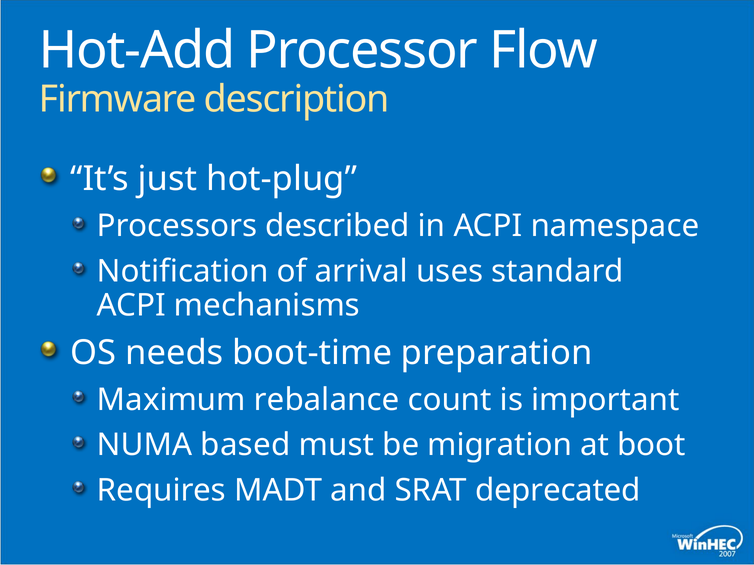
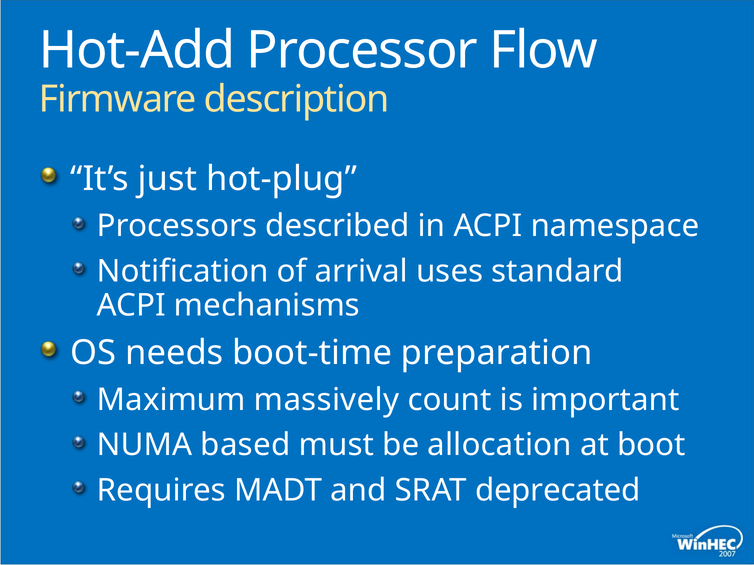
rebalance: rebalance -> massively
migration: migration -> allocation
